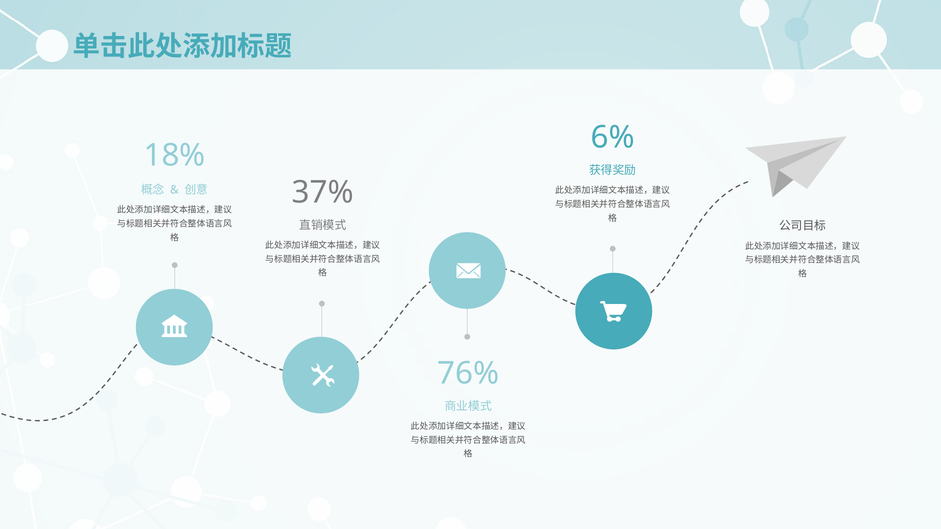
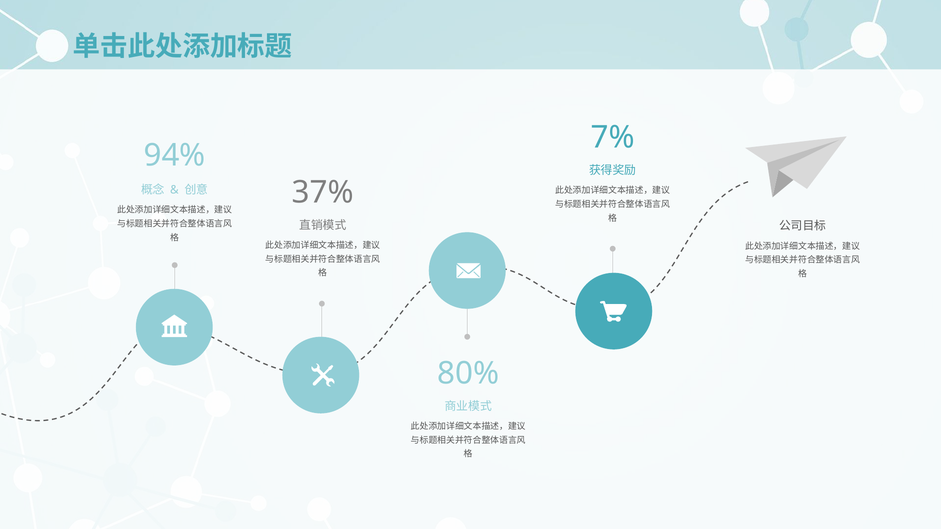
6%: 6% -> 7%
18%: 18% -> 94%
76%: 76% -> 80%
